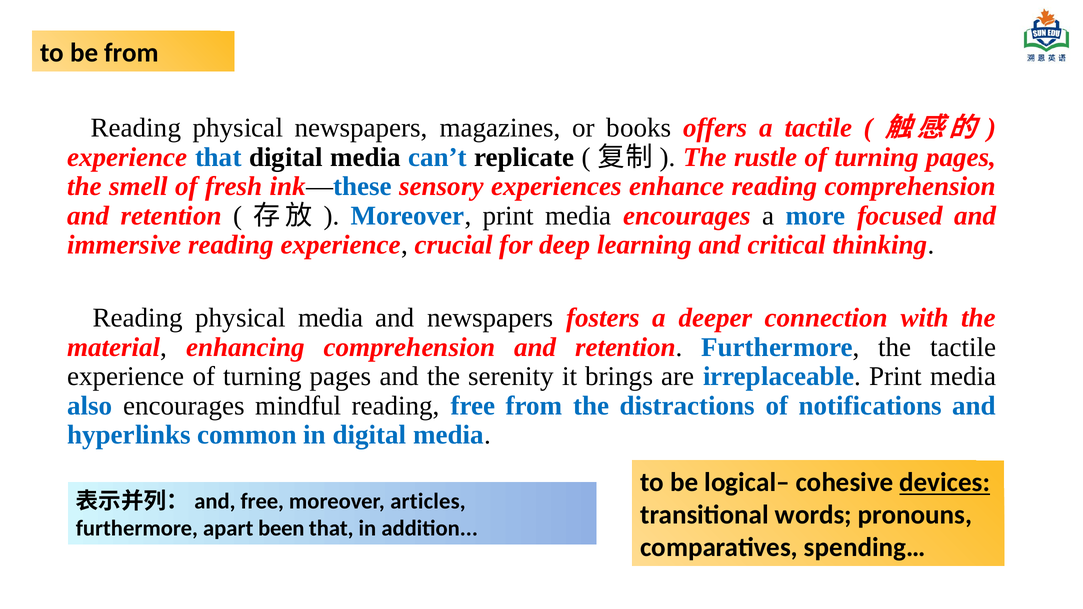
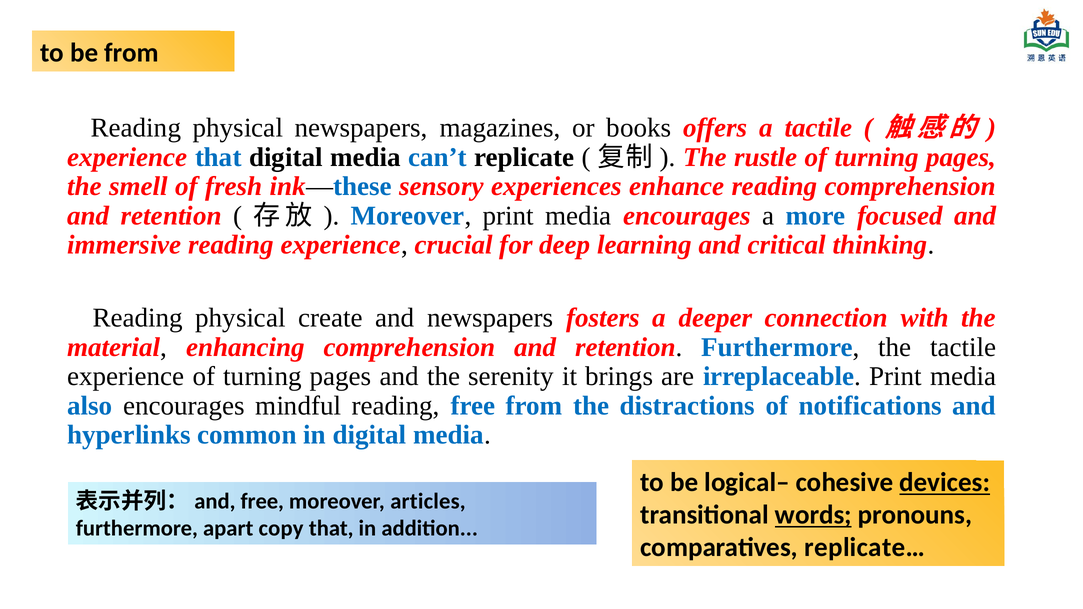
physical media: media -> create
words underline: none -> present
been: been -> copy
spending…: spending… -> replicate…
